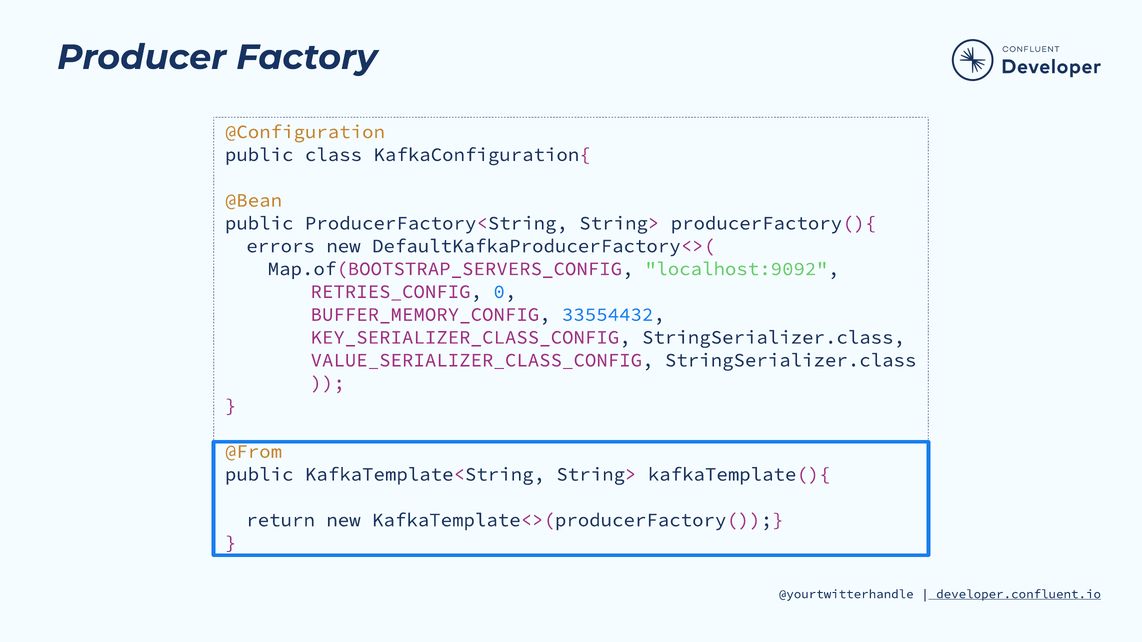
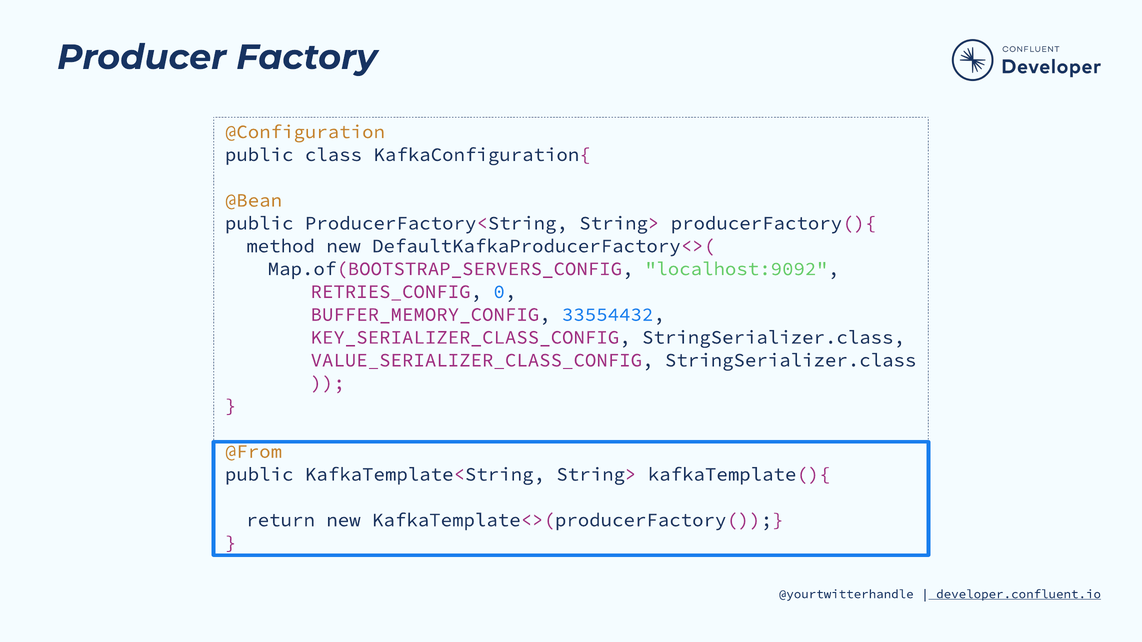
errors: errors -> method
